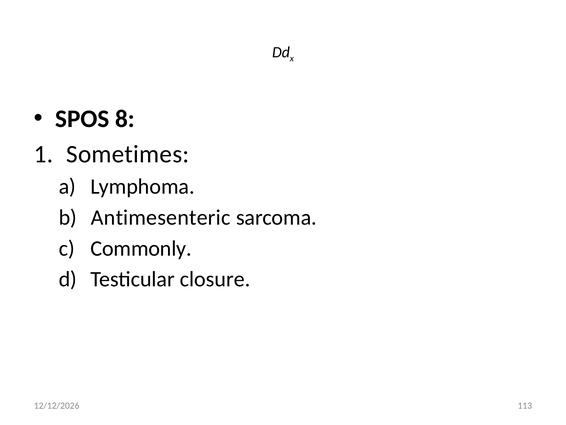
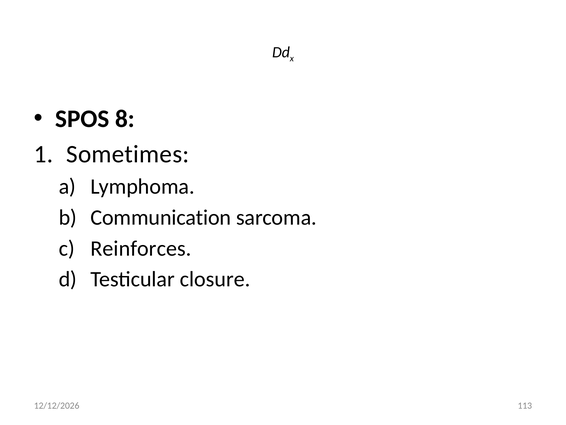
Antimesenteric: Antimesenteric -> Communication
Commonly: Commonly -> Reinforces
